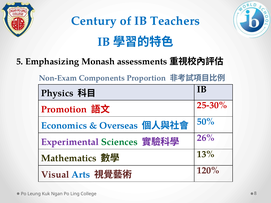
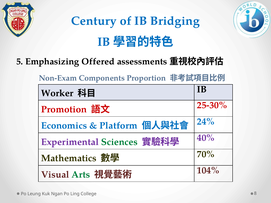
Teachers: Teachers -> Bridging
Monash: Monash -> Offered
Physics: Physics -> Worker
Overseas: Overseas -> Platform
50%: 50% -> 24%
26%: 26% -> 40%
13%: 13% -> 70%
Arts colour: blue -> green
120%: 120% -> 104%
